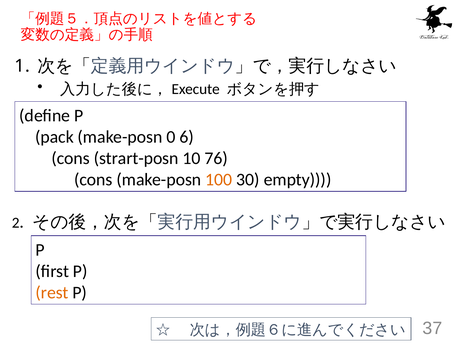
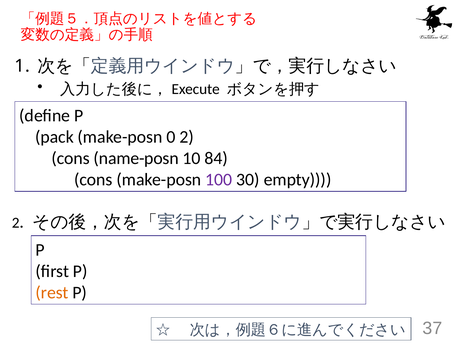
0 6: 6 -> 2
strart-posn: strart-posn -> name-posn
76: 76 -> 84
100 colour: orange -> purple
